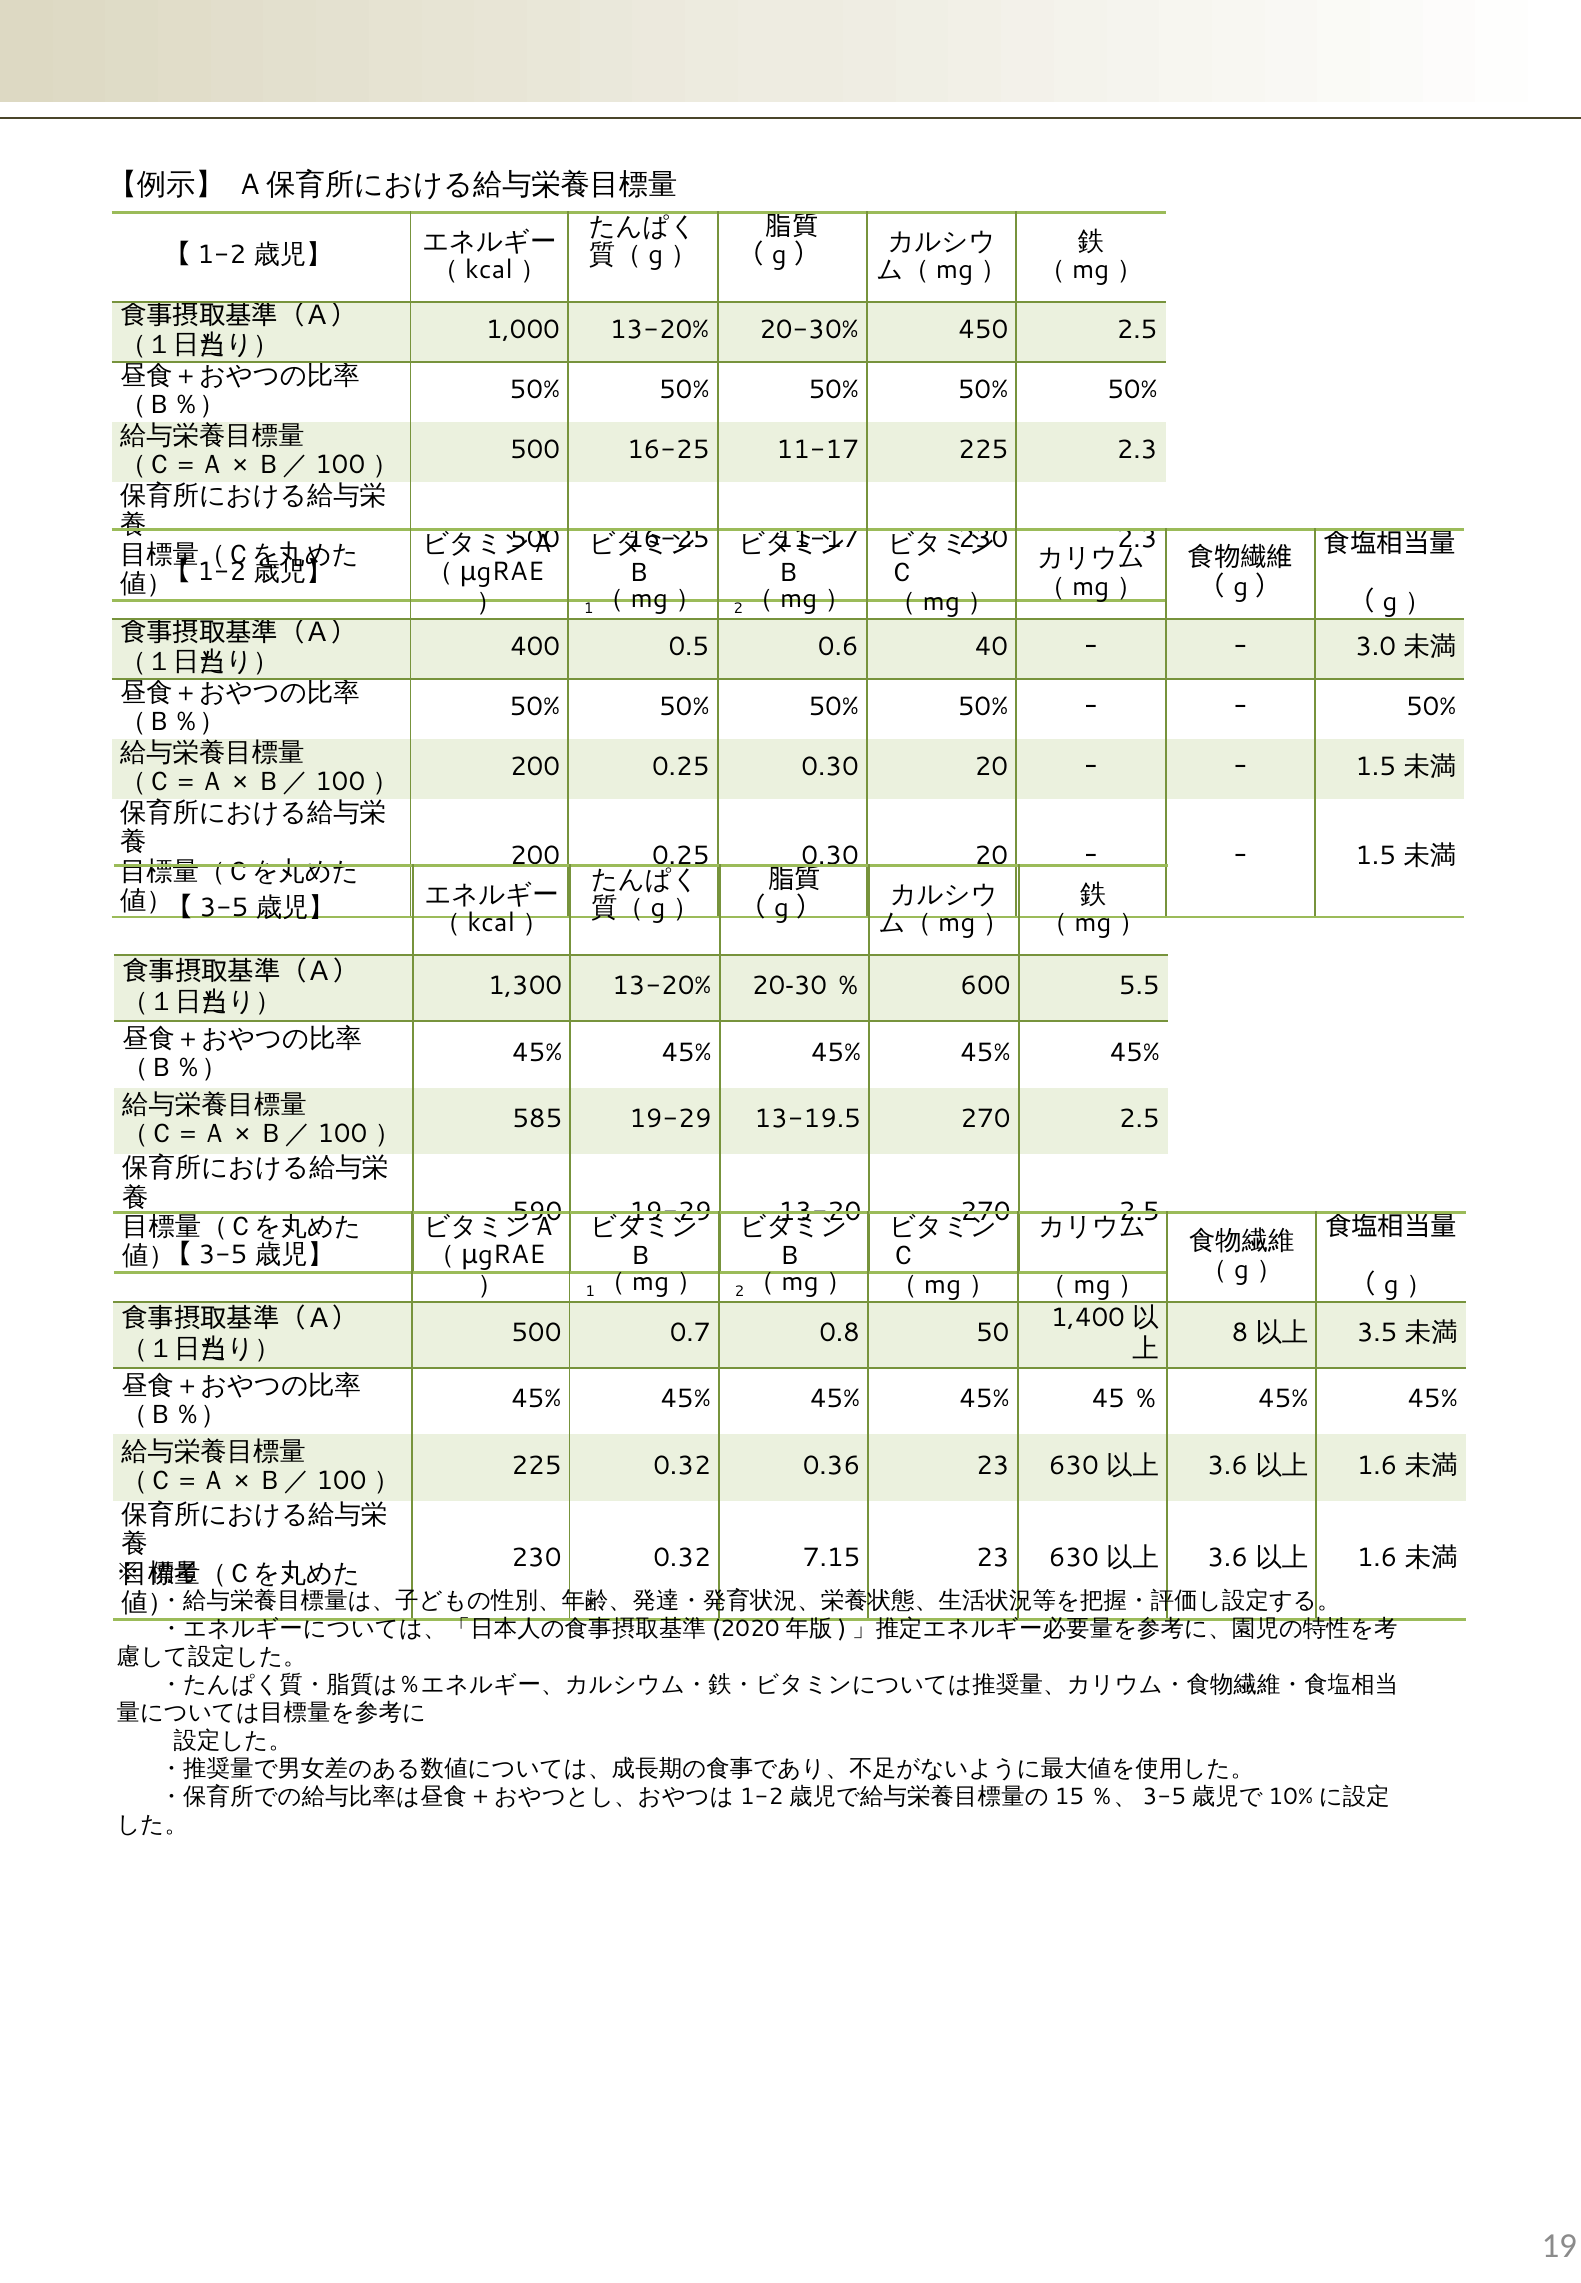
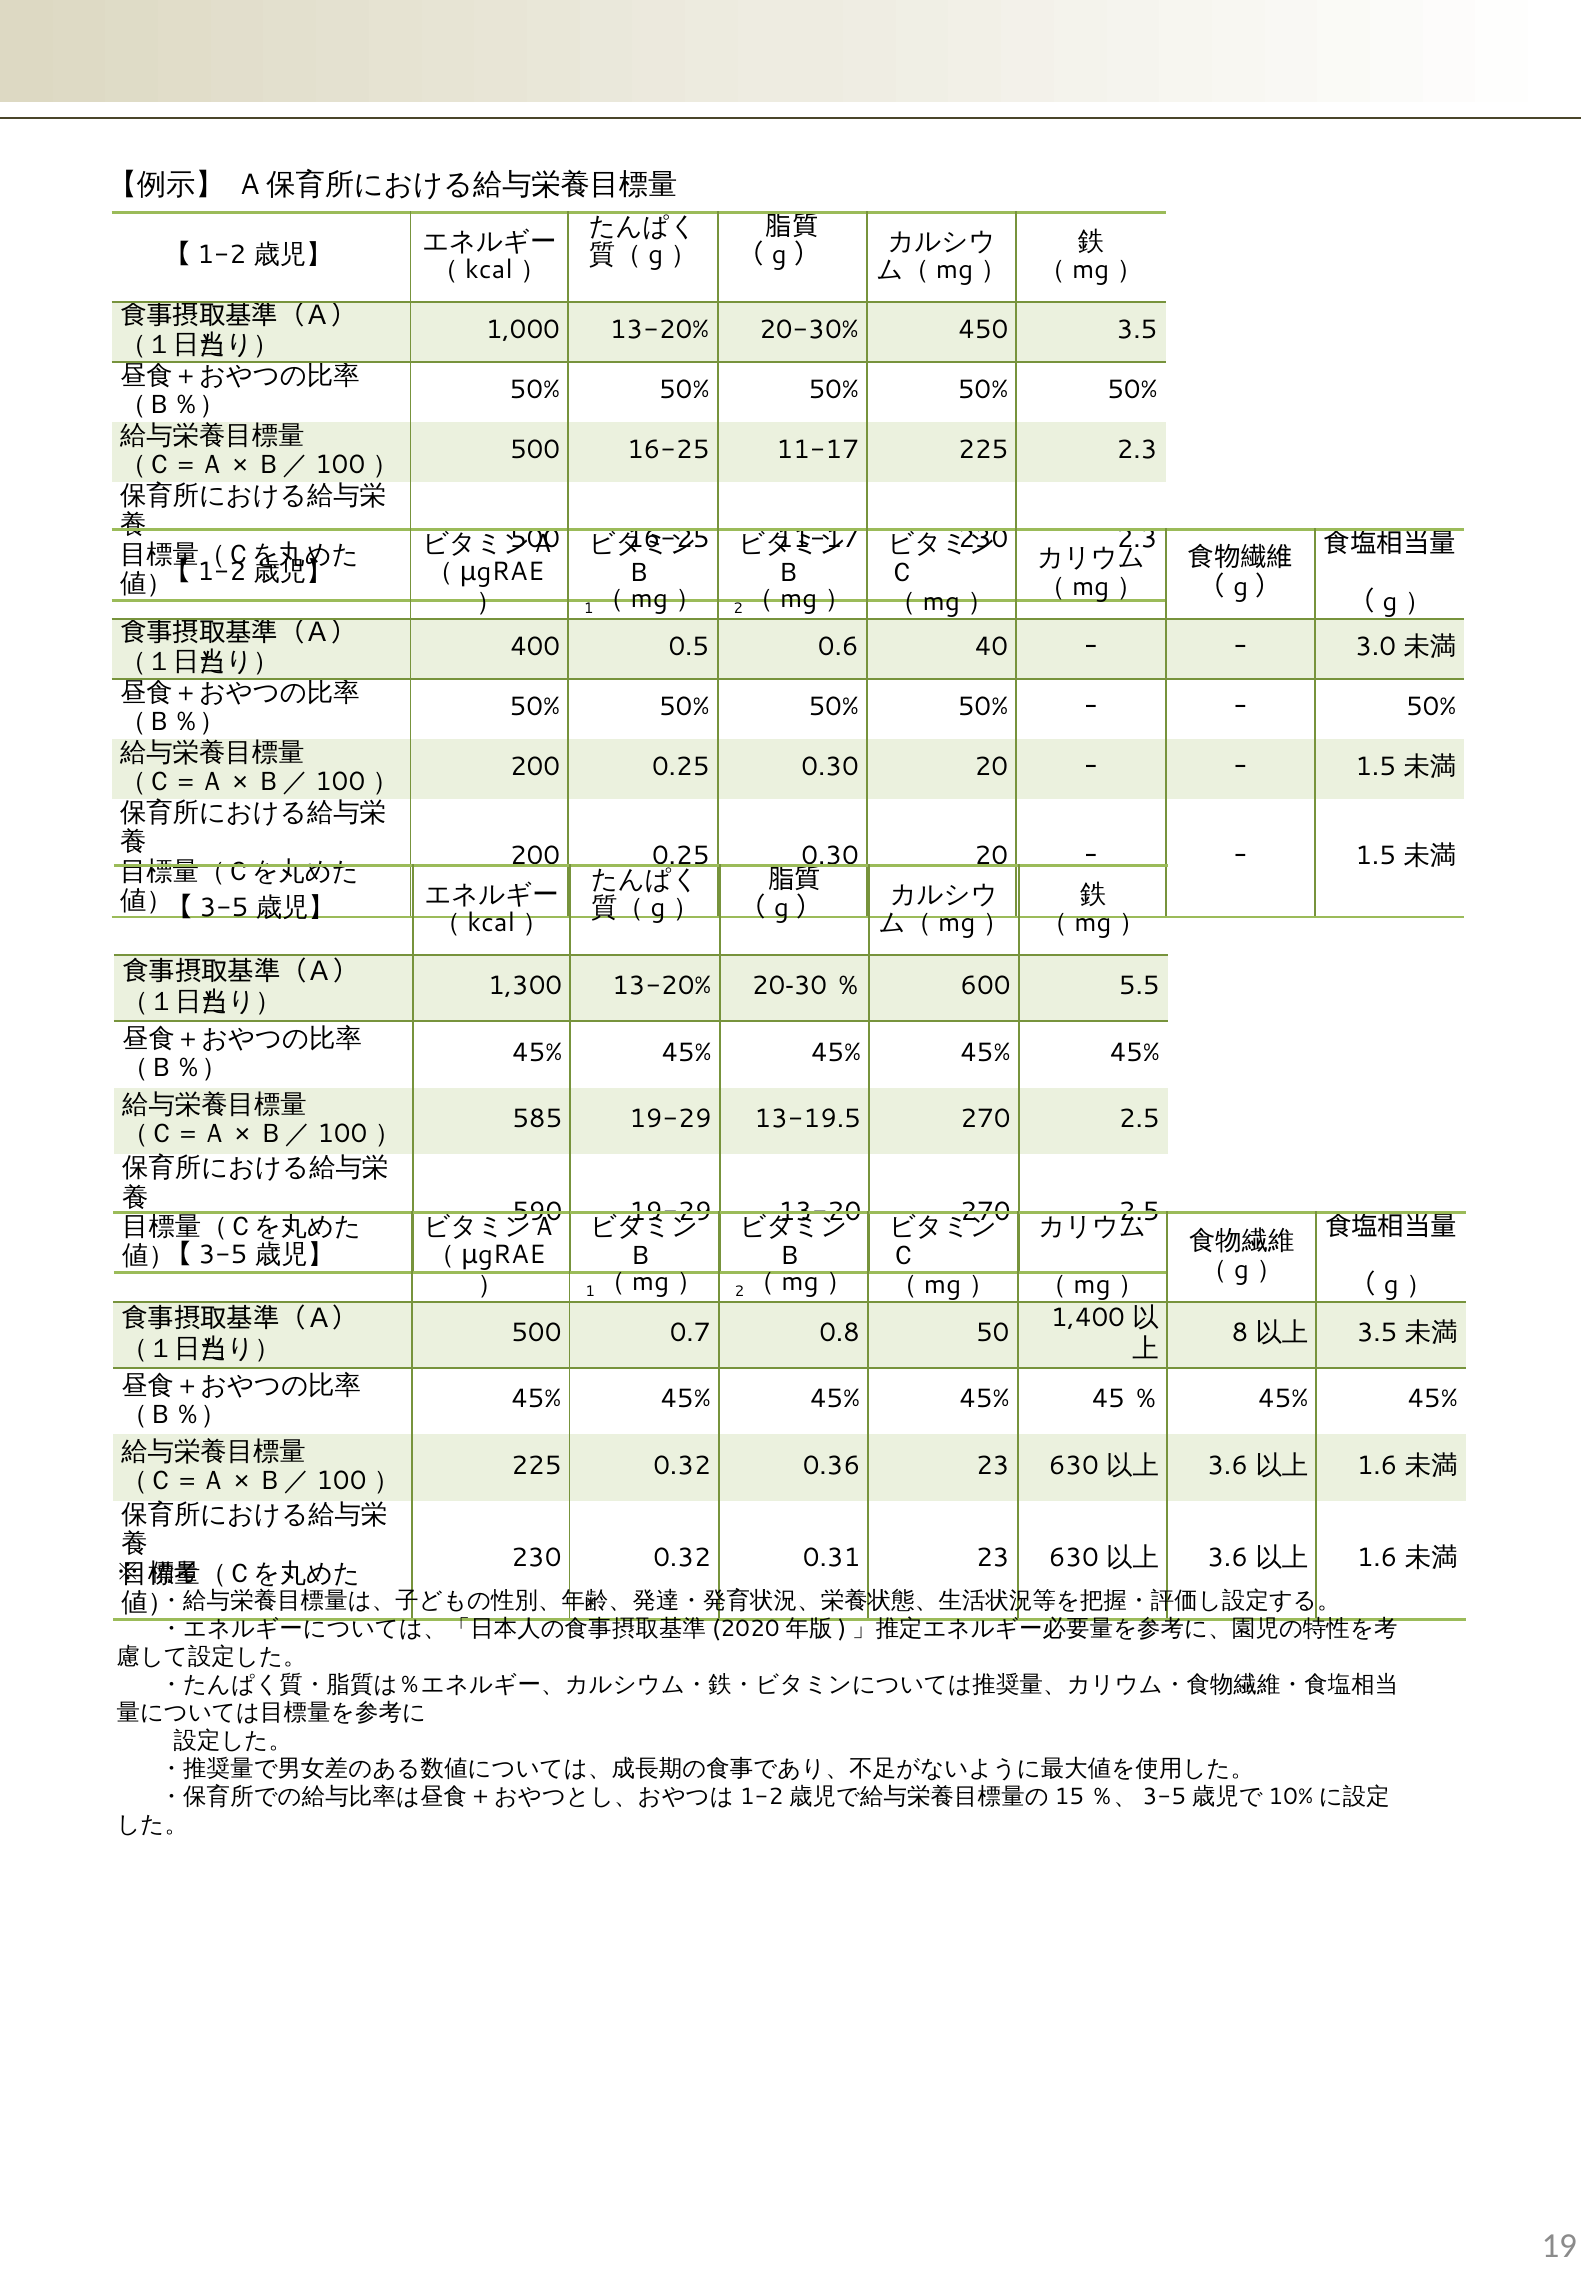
450 2.5: 2.5 -> 3.5
7.15: 7.15 -> 0.31
